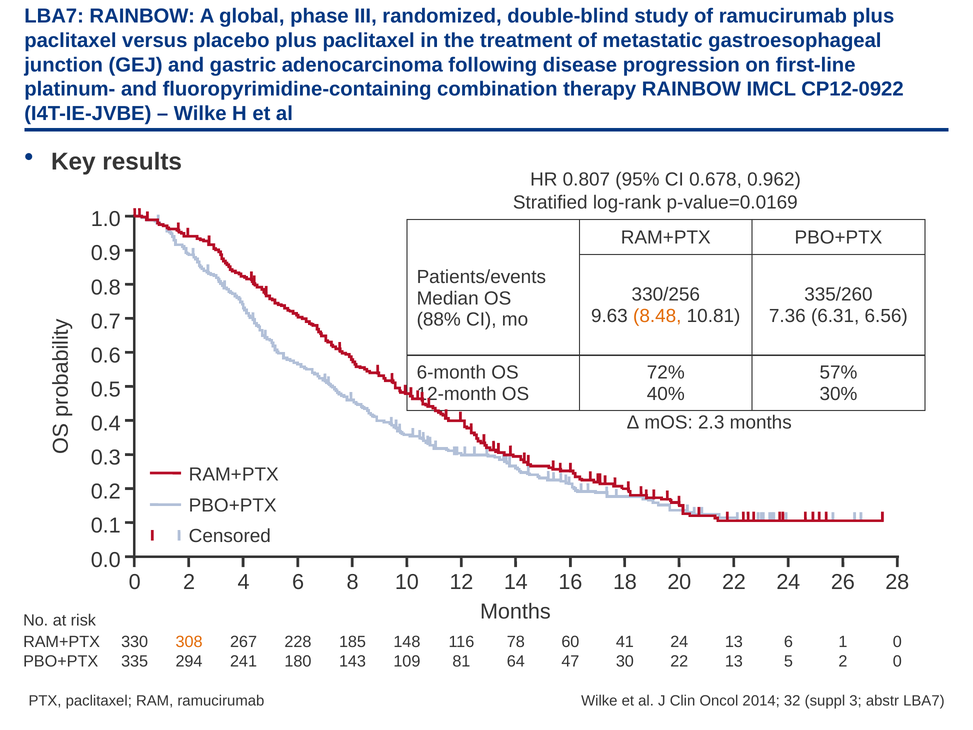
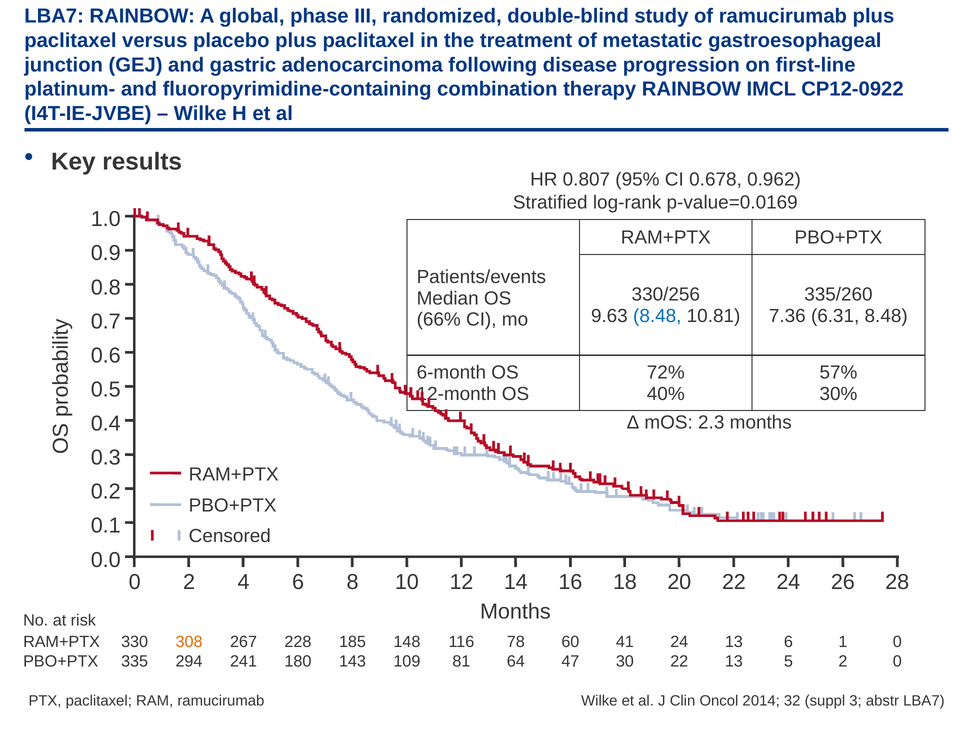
8.48 at (657, 316) colour: orange -> blue
6.31 6.56: 6.56 -> 8.48
88%: 88% -> 66%
